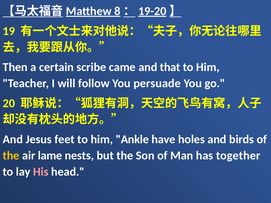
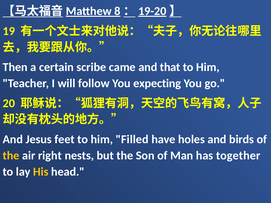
persuade: persuade -> expecting
Ankle: Ankle -> Filled
lame: lame -> right
His colour: pink -> yellow
